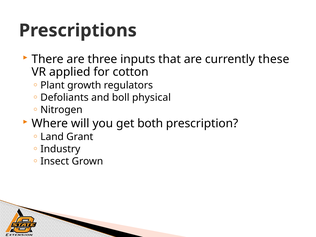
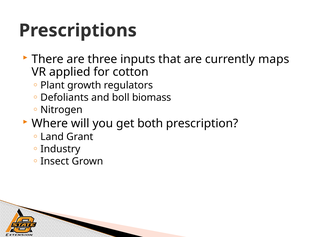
these: these -> maps
physical: physical -> biomass
